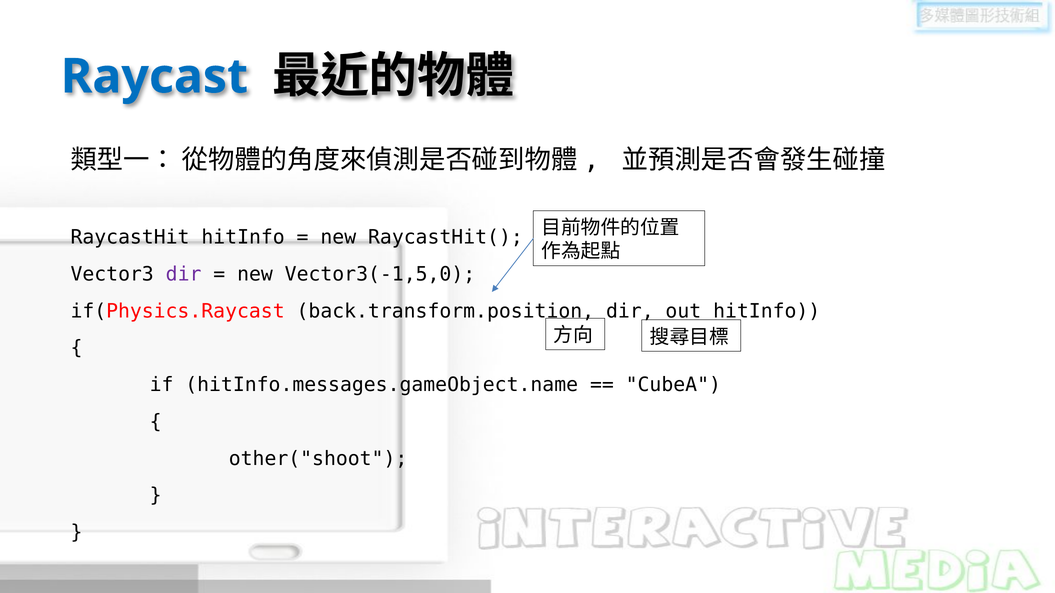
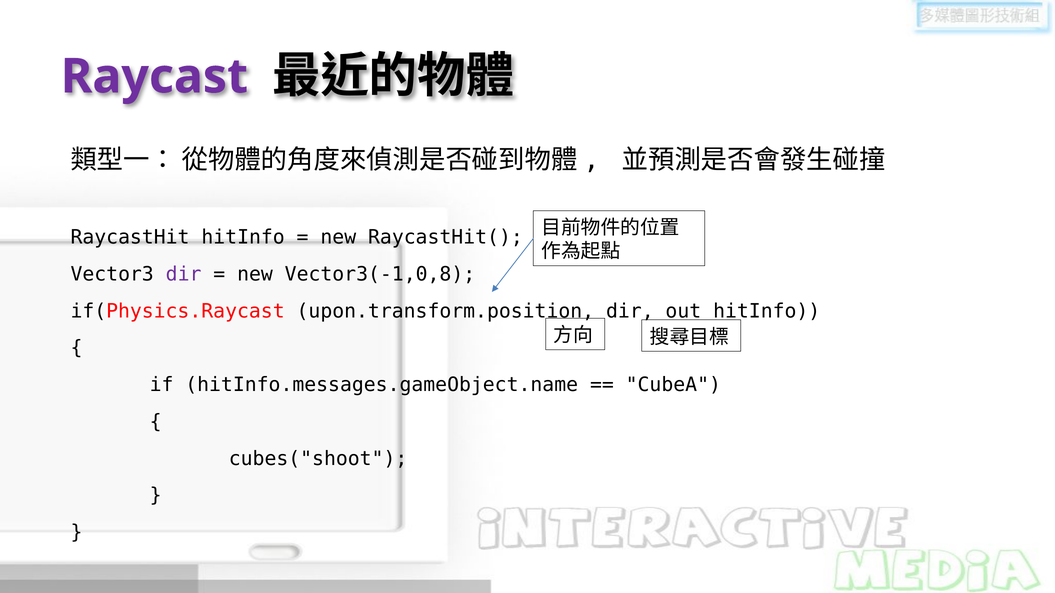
Raycast colour: blue -> purple
Vector3(-1,5,0: Vector3(-1,5,0 -> Vector3(-1,0,8
back.transform.position: back.transform.position -> upon.transform.position
other("shoot: other("shoot -> cubes("shoot
